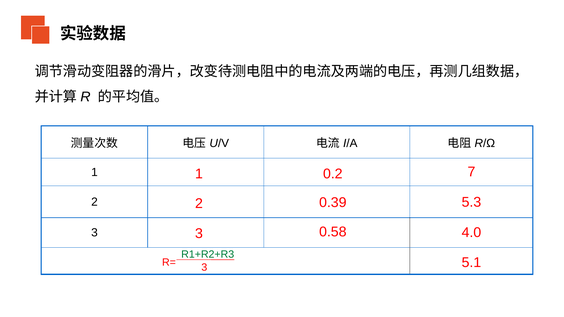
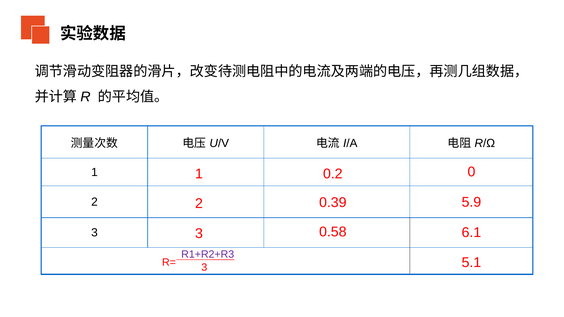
7: 7 -> 0
5.3: 5.3 -> 5.9
4.0: 4.0 -> 6.1
R1+R2+R3 colour: green -> purple
